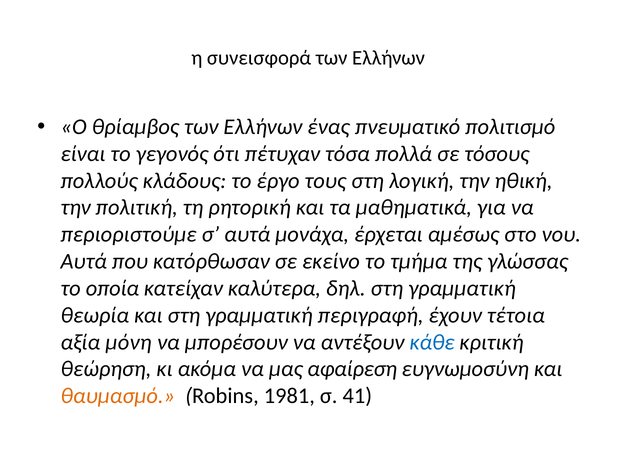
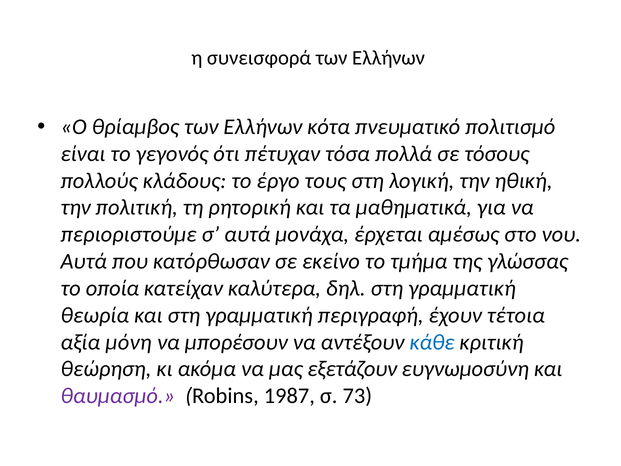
ένας: ένας -> κότα
αφαίρεση: αφαίρεση -> εξετάζουν
θαυμασμό colour: orange -> purple
1981: 1981 -> 1987
41: 41 -> 73
